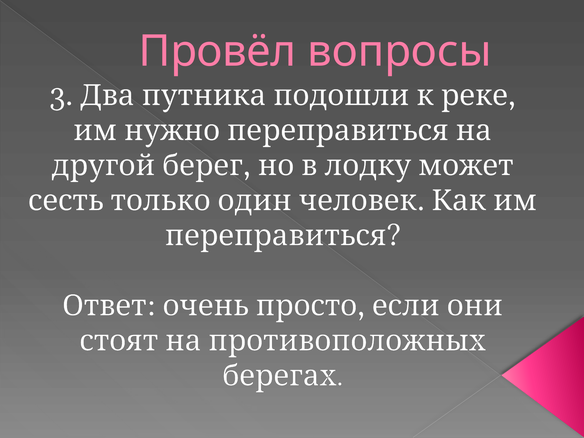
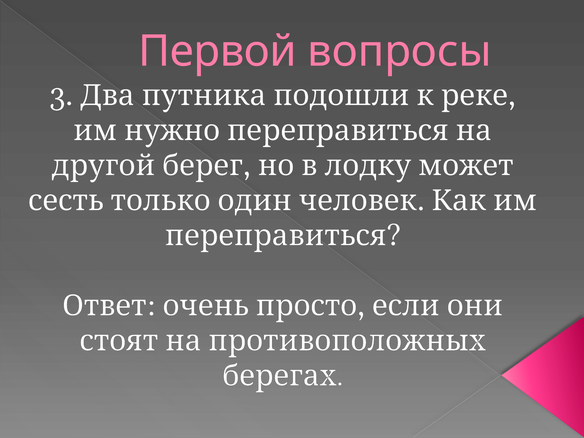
Провёл: Провёл -> Первой
